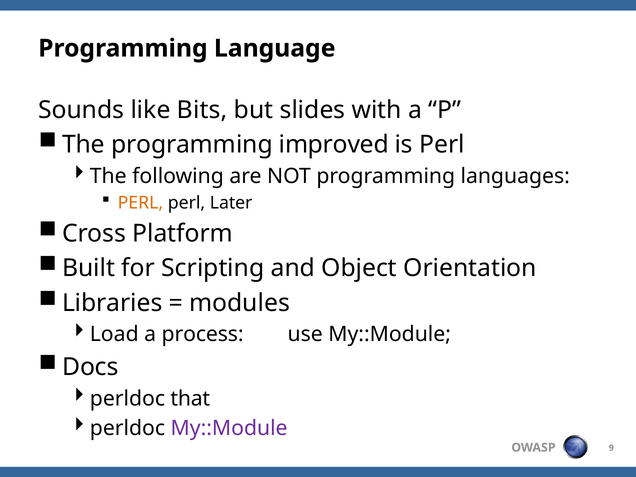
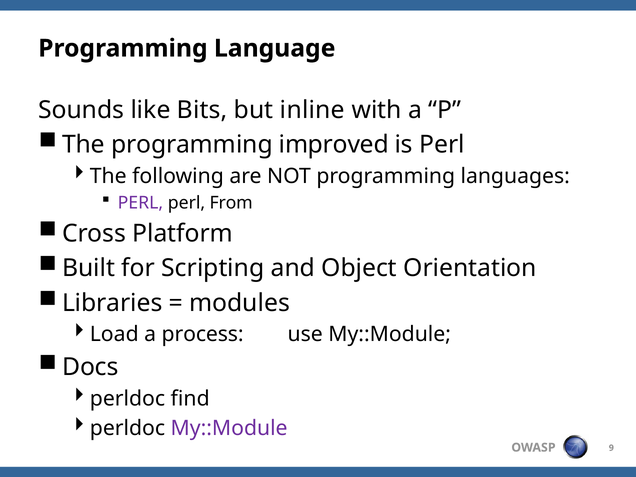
slides: slides -> inline
PERL at (140, 203) colour: orange -> purple
Later: Later -> From
that: that -> find
